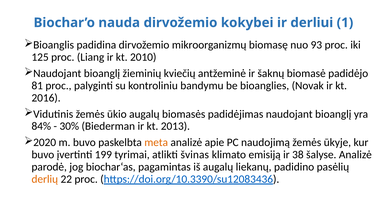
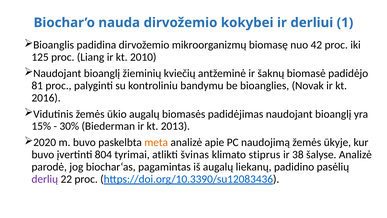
93: 93 -> 42
84%: 84% -> 15%
199: 199 -> 804
emisiją: emisiją -> stiprus
derlių colour: orange -> purple
